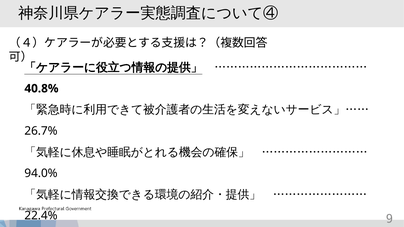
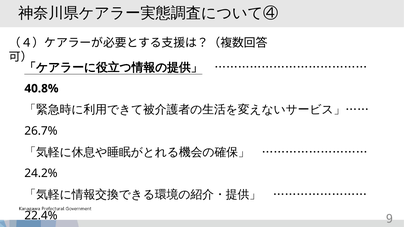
94.0%: 94.0% -> 24.2%
